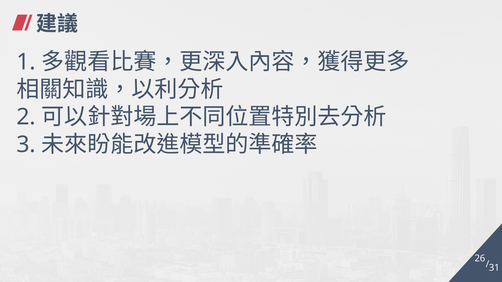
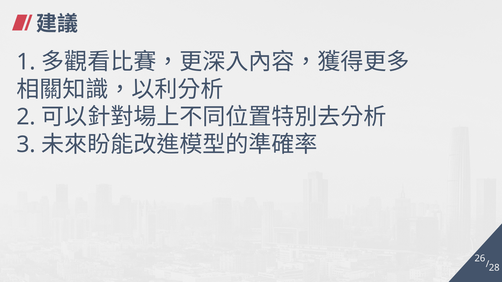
31: 31 -> 28
